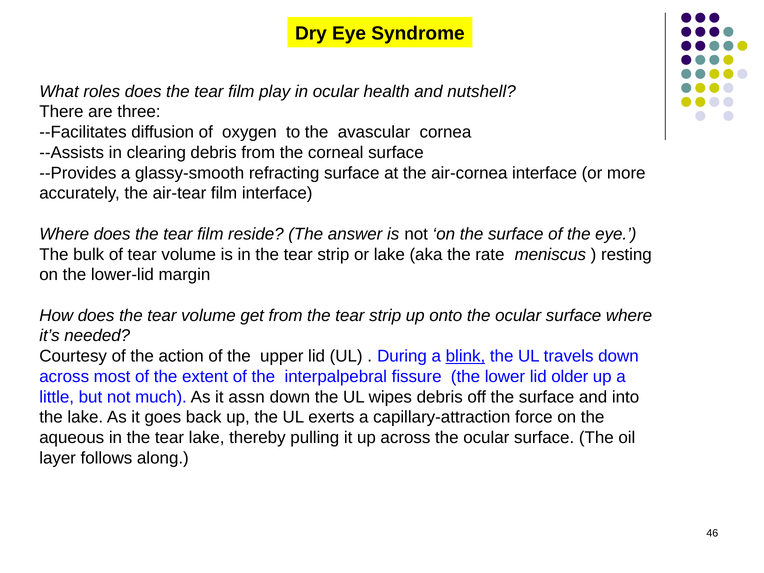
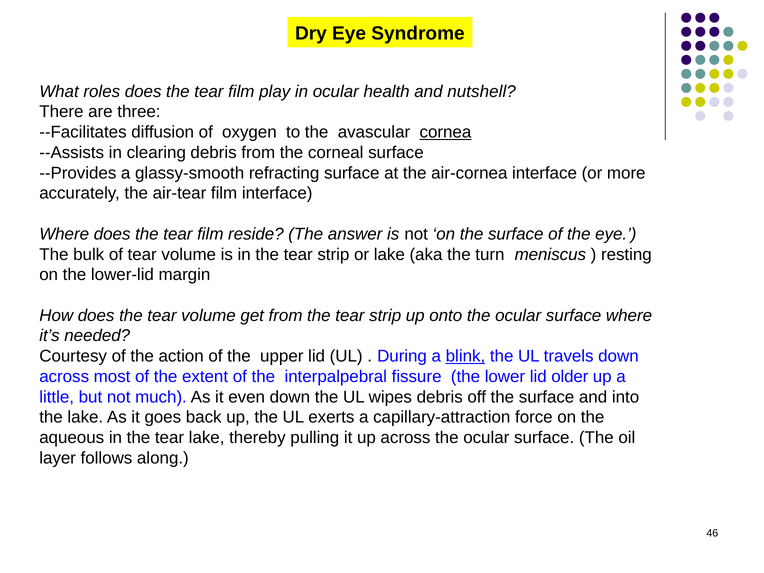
cornea underline: none -> present
rate: rate -> turn
assn: assn -> even
